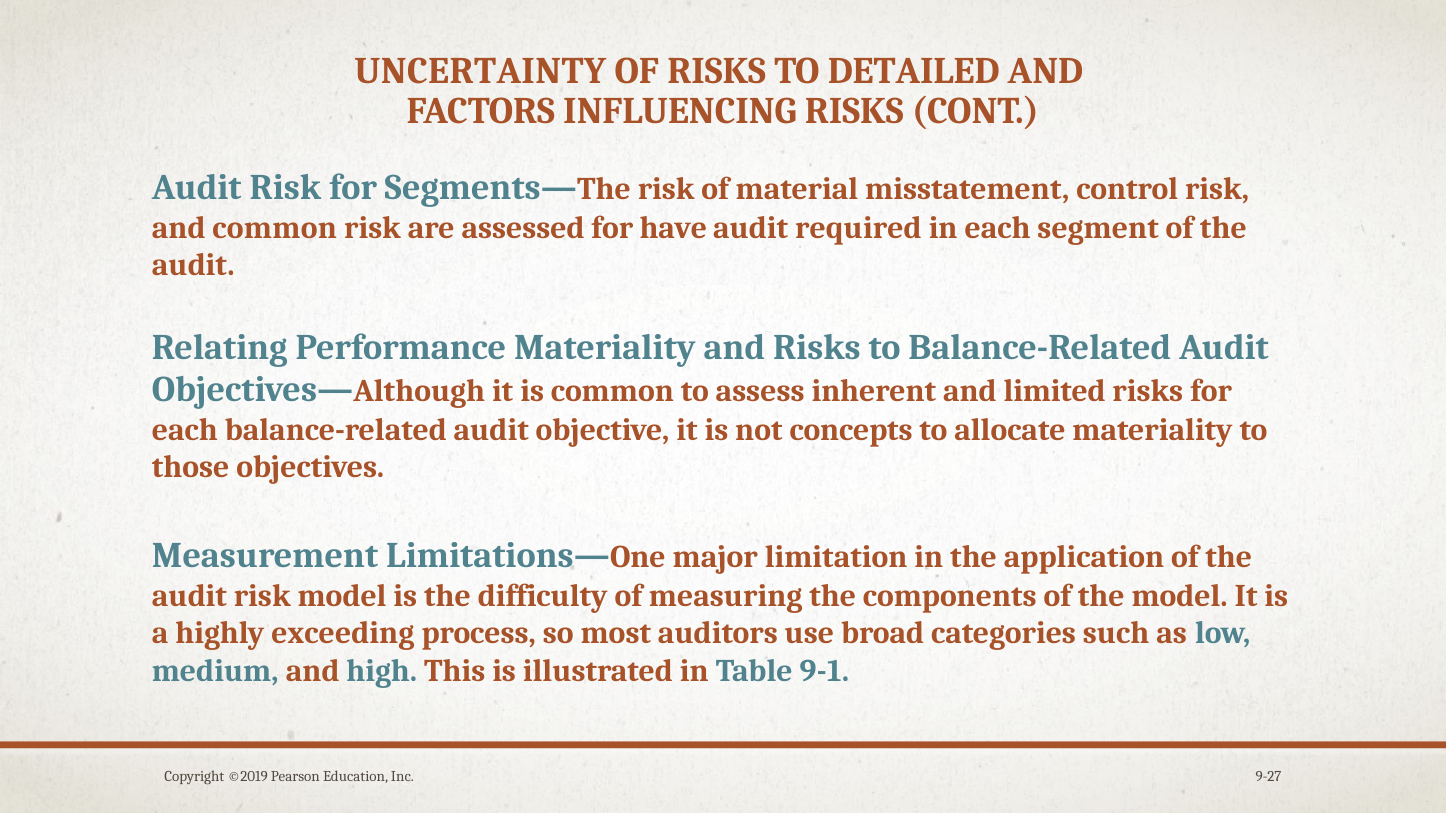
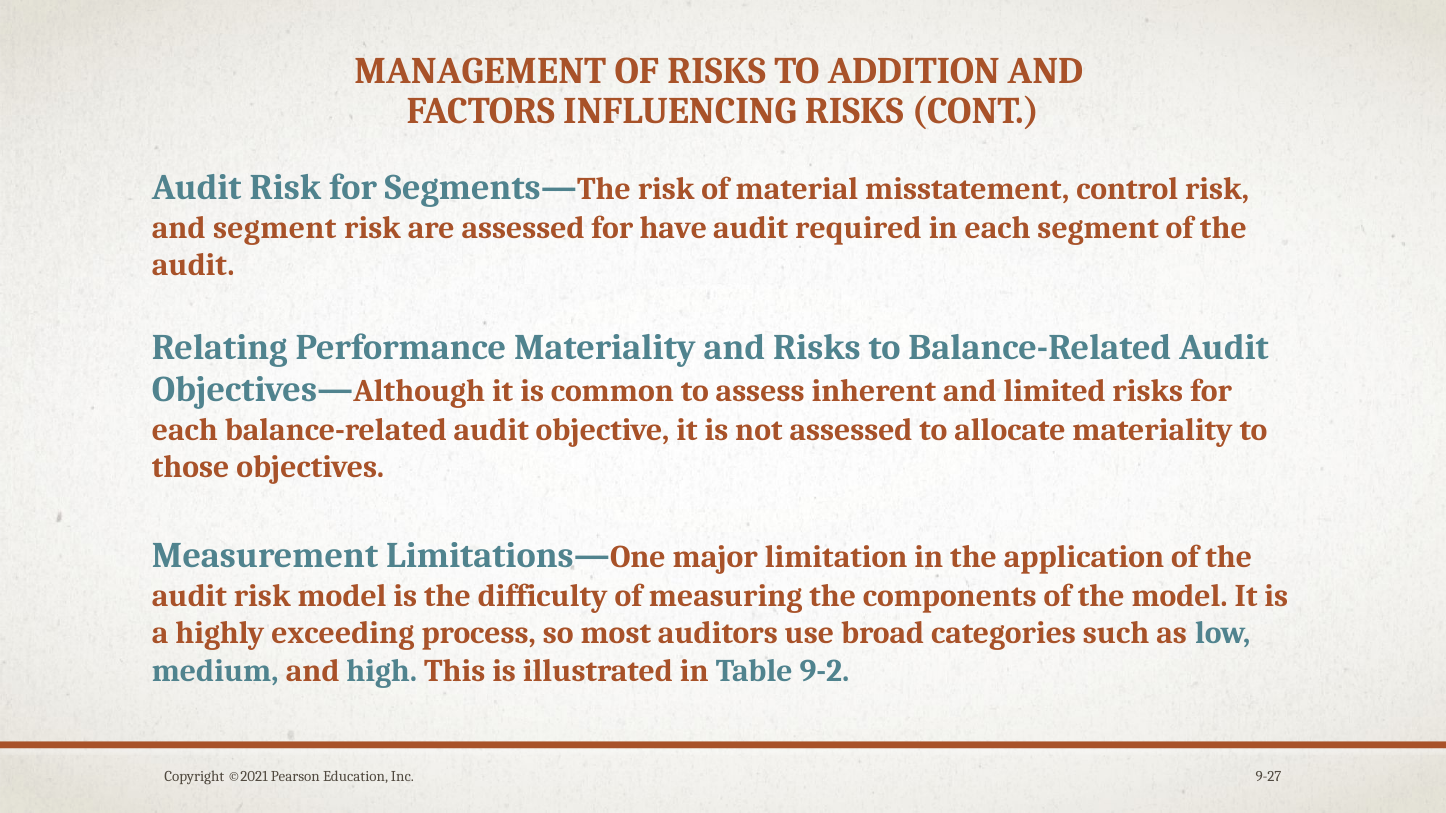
UNCERTAINTY: UNCERTAINTY -> MANAGEMENT
DETAILED: DETAILED -> ADDITION
and common: common -> segment
not concepts: concepts -> assessed
9-1: 9-1 -> 9-2
©2019: ©2019 -> ©2021
